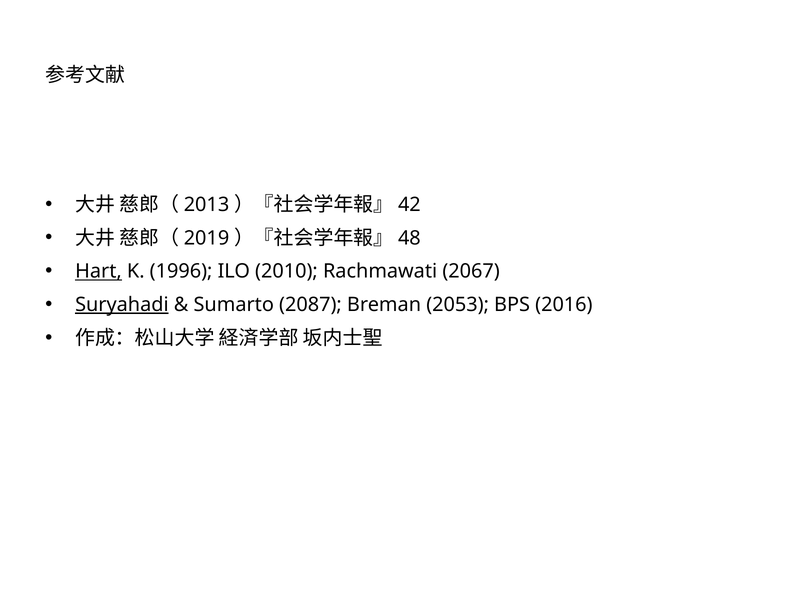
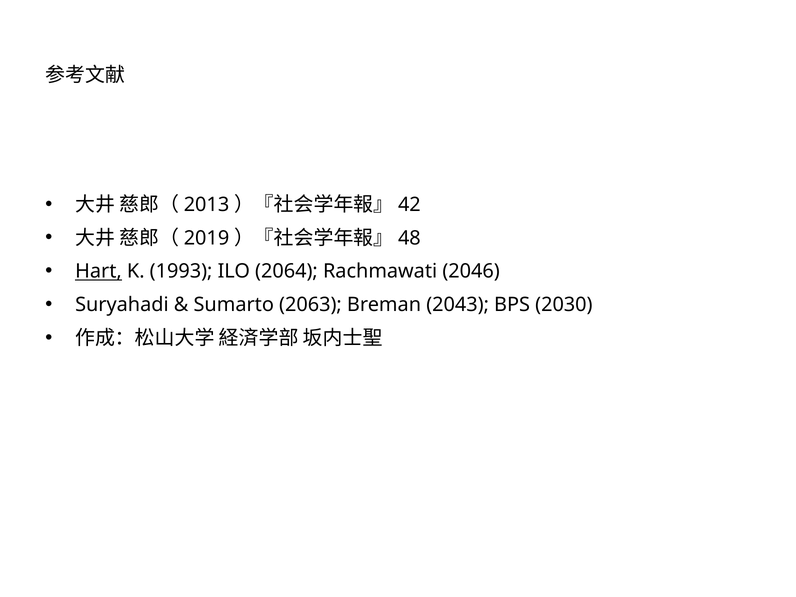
1996: 1996 -> 1993
2010: 2010 -> 2064
2067: 2067 -> 2046
Suryahadi underline: present -> none
2087: 2087 -> 2063
2053: 2053 -> 2043
2016: 2016 -> 2030
